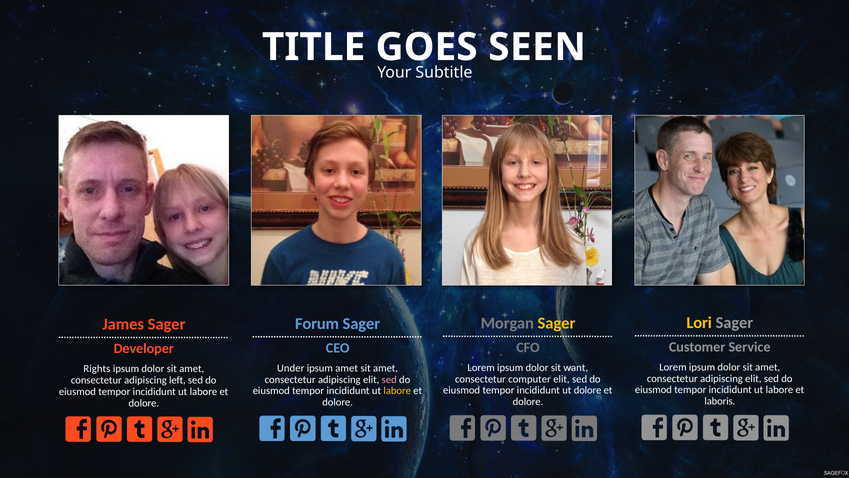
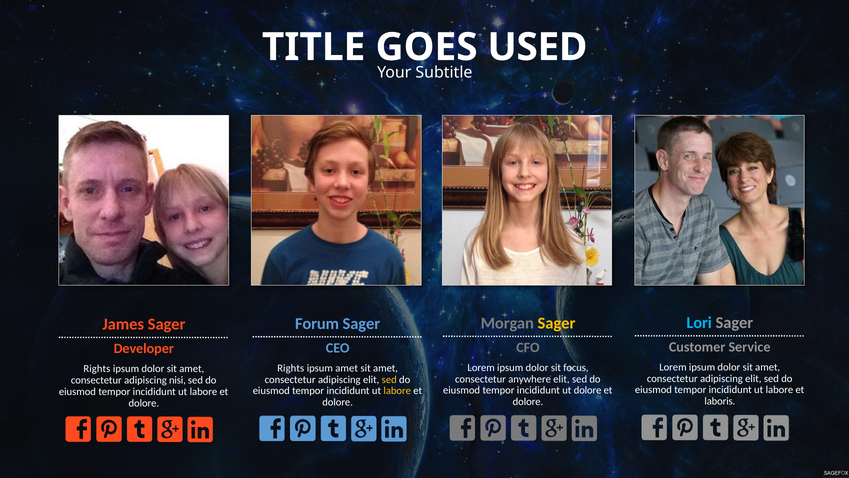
SEEN: SEEN -> USED
Lori colour: yellow -> light blue
want: want -> focus
Under at (291, 368): Under -> Rights
computer: computer -> anywhere
sed at (389, 379) colour: pink -> yellow
left: left -> nisi
